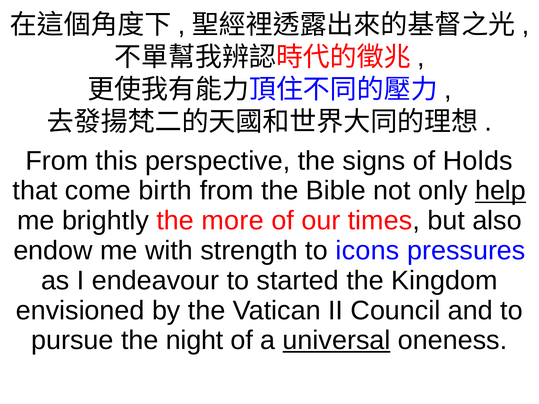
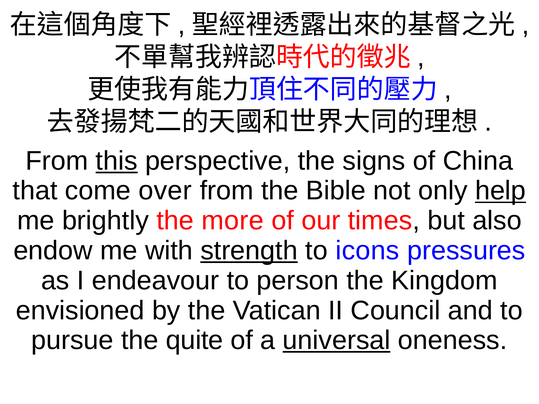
this underline: none -> present
Holds: Holds -> China
birth: birth -> over
strength underline: none -> present
started: started -> person
night: night -> quite
